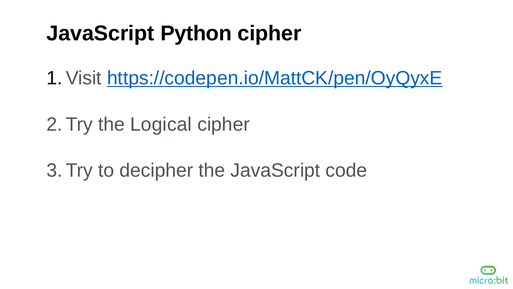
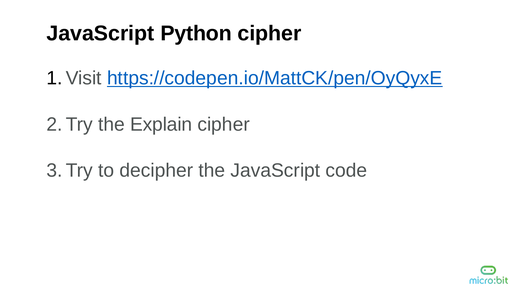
Logical: Logical -> Explain
